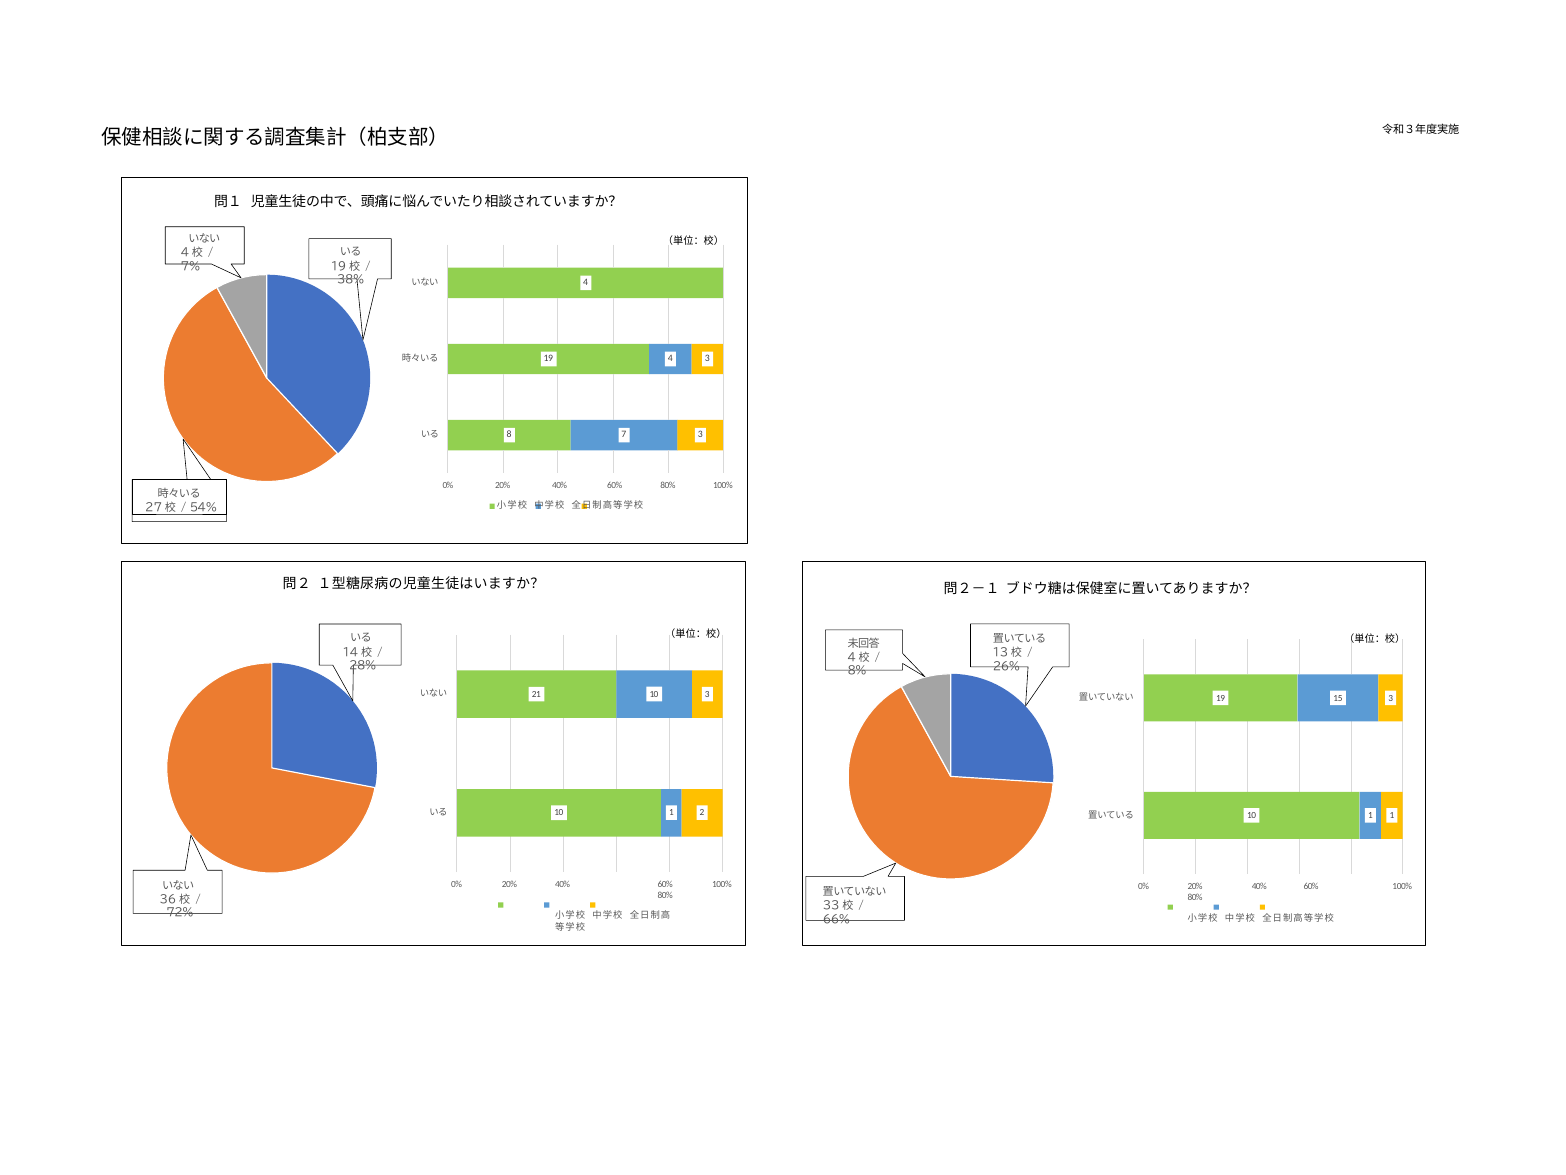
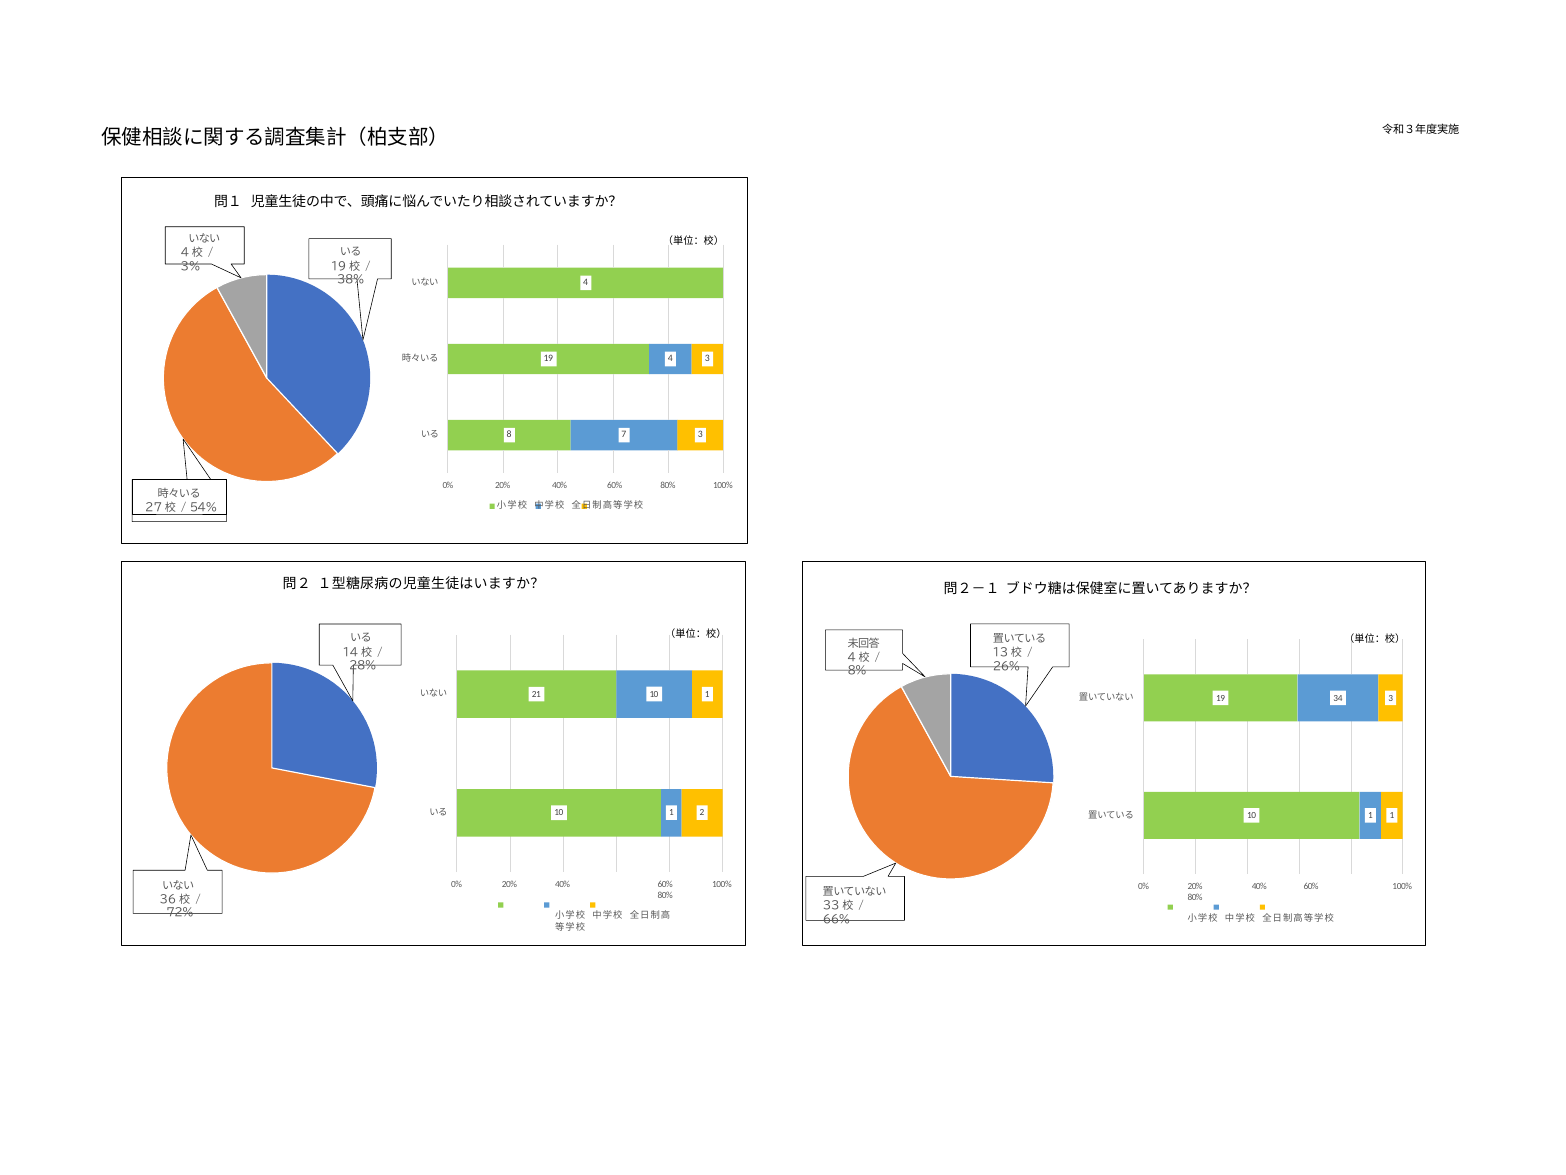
7%: 7% -> 3%
10 3: 3 -> 1
15: 15 -> 34
